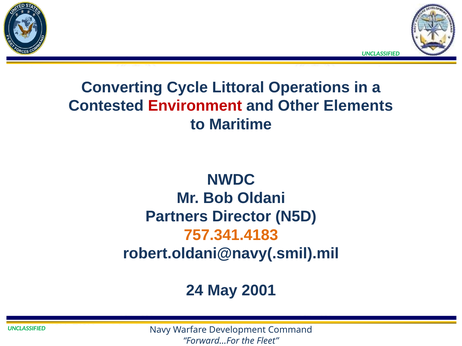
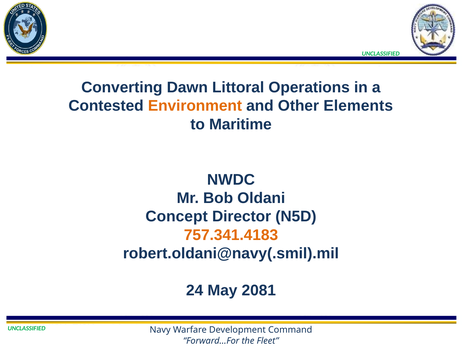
Cycle: Cycle -> Dawn
Environment colour: red -> orange
Partners: Partners -> Concept
2001: 2001 -> 2081
